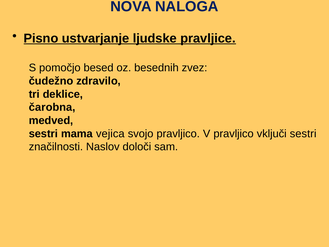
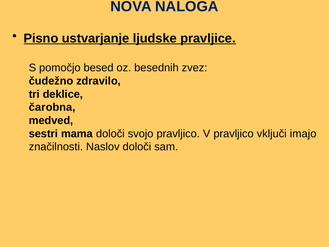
mama vejica: vejica -> določi
vključi sestri: sestri -> imajo
